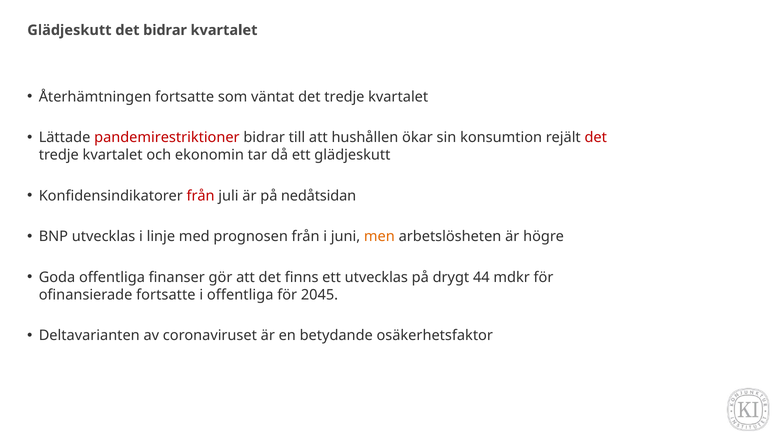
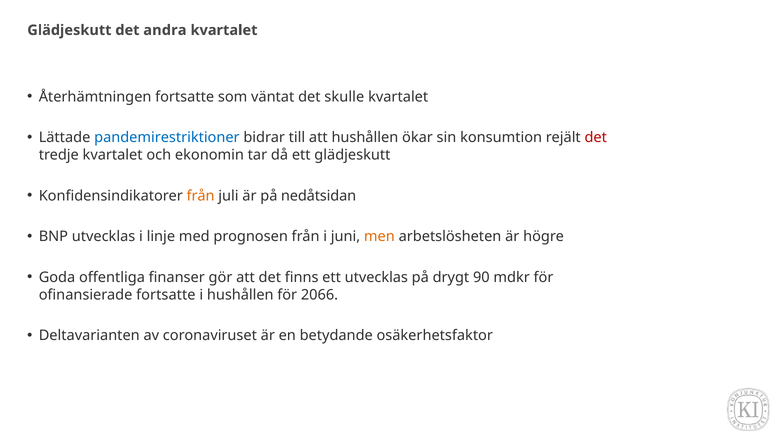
det bidrar: bidrar -> andra
väntat det tredje: tredje -> skulle
pandemirestriktioner colour: red -> blue
från at (201, 196) colour: red -> orange
44: 44 -> 90
i offentliga: offentliga -> hushållen
2045: 2045 -> 2066
